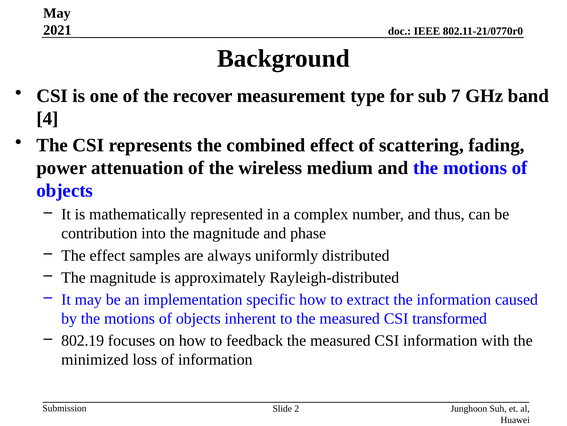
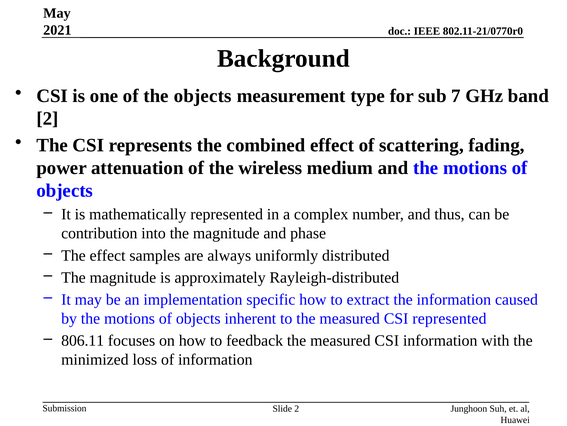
the recover: recover -> objects
4 at (47, 119): 4 -> 2
CSI transformed: transformed -> represented
802.19: 802.19 -> 806.11
